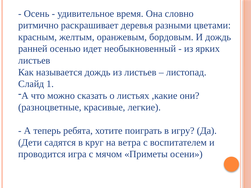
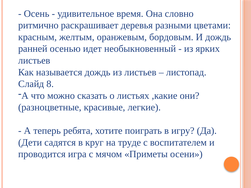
1: 1 -> 8
ветра: ветра -> труде
